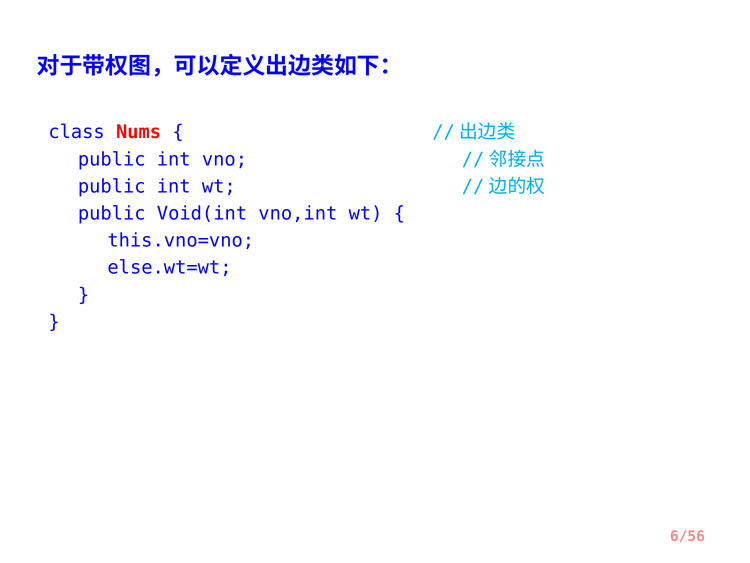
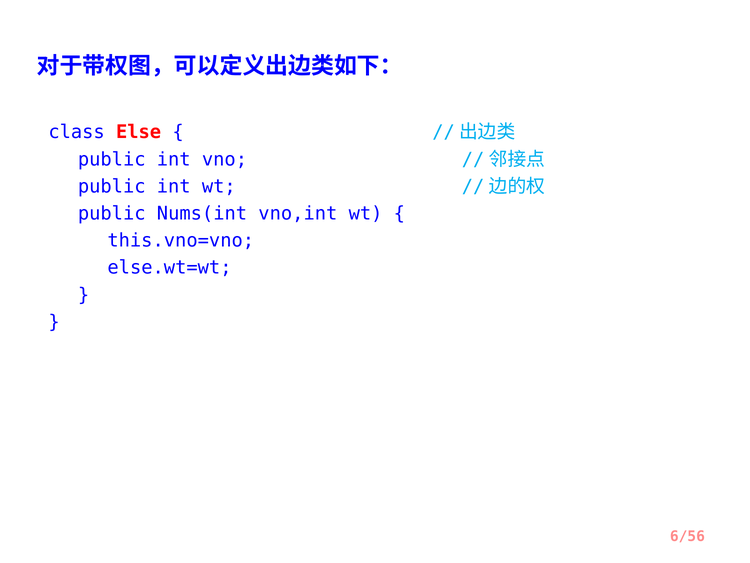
Nums: Nums -> Else
Void(int: Void(int -> Nums(int
